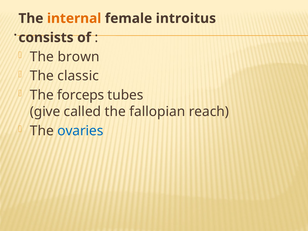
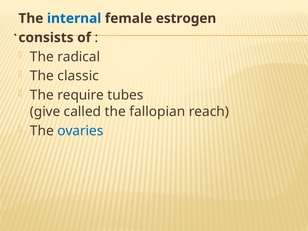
internal colour: orange -> blue
introitus: introitus -> estrogen
brown: brown -> radical
forceps: forceps -> require
